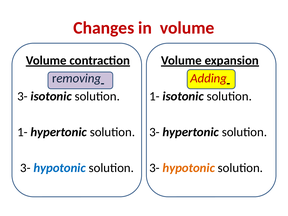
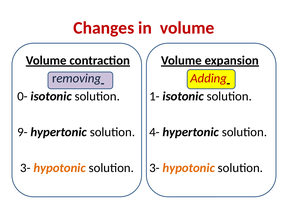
3- at (22, 96): 3- -> 0-
1- at (22, 132): 1- -> 9-
3- at (154, 132): 3- -> 4-
hypotonic at (60, 168) colour: blue -> orange
